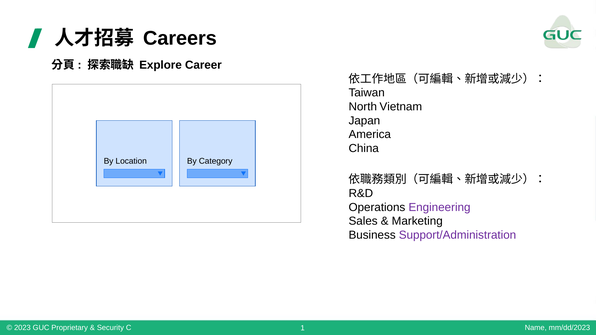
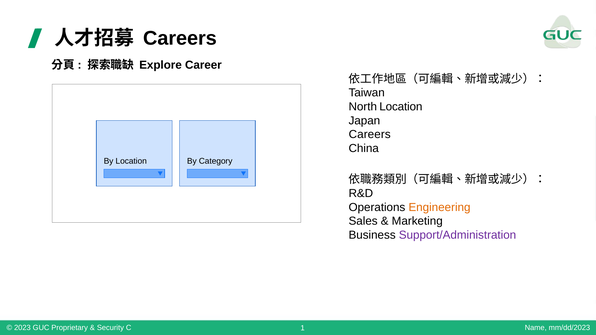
North Vietnam: Vietnam -> Location
America at (370, 135): America -> Careers
Engineering colour: purple -> orange
